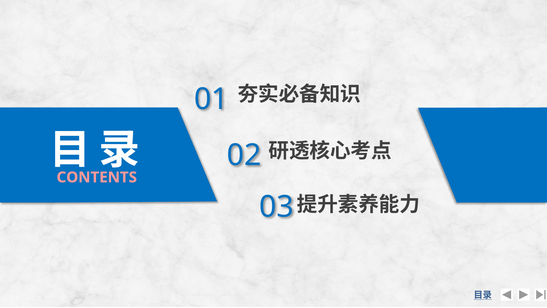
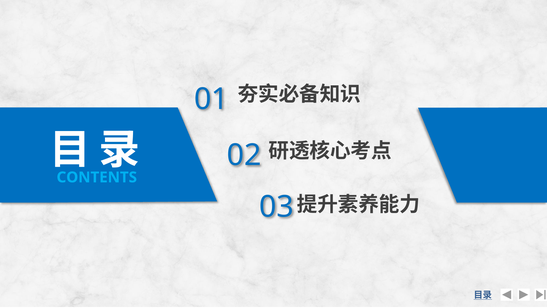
CONTENTS colour: pink -> light blue
